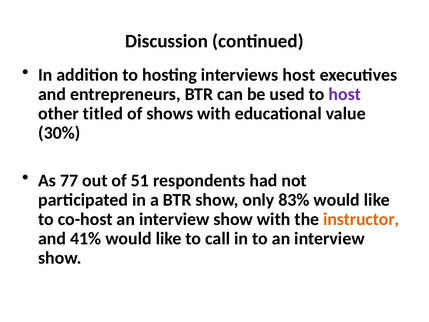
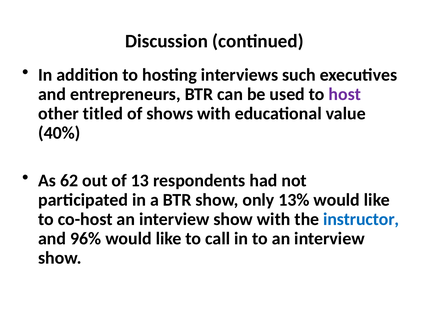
interviews host: host -> such
30%: 30% -> 40%
77: 77 -> 62
51: 51 -> 13
83%: 83% -> 13%
instructor colour: orange -> blue
41%: 41% -> 96%
